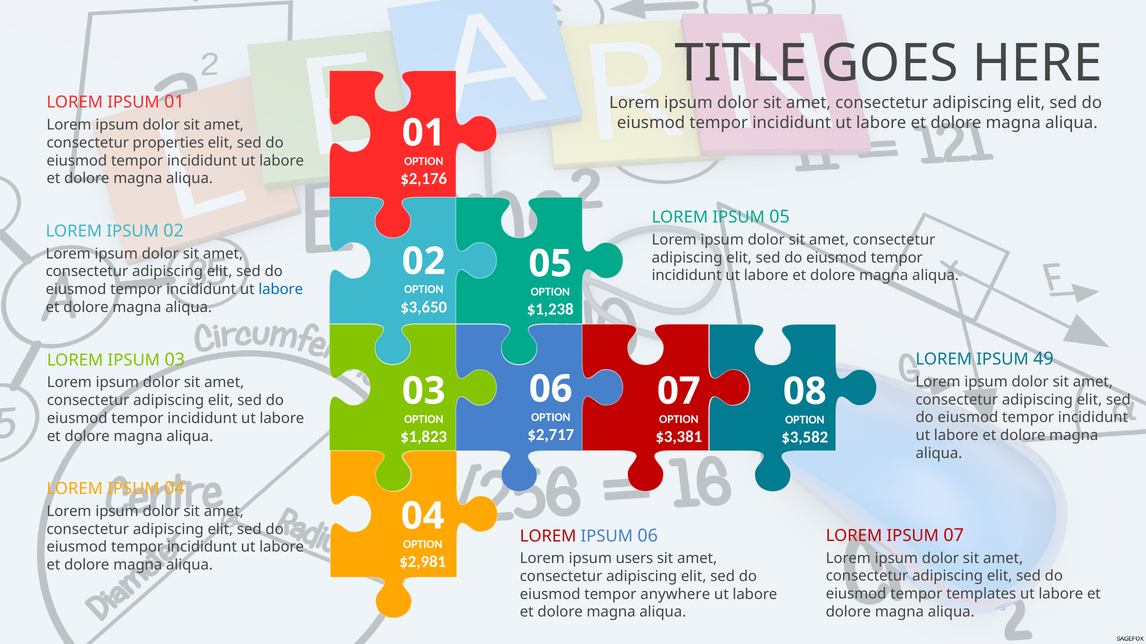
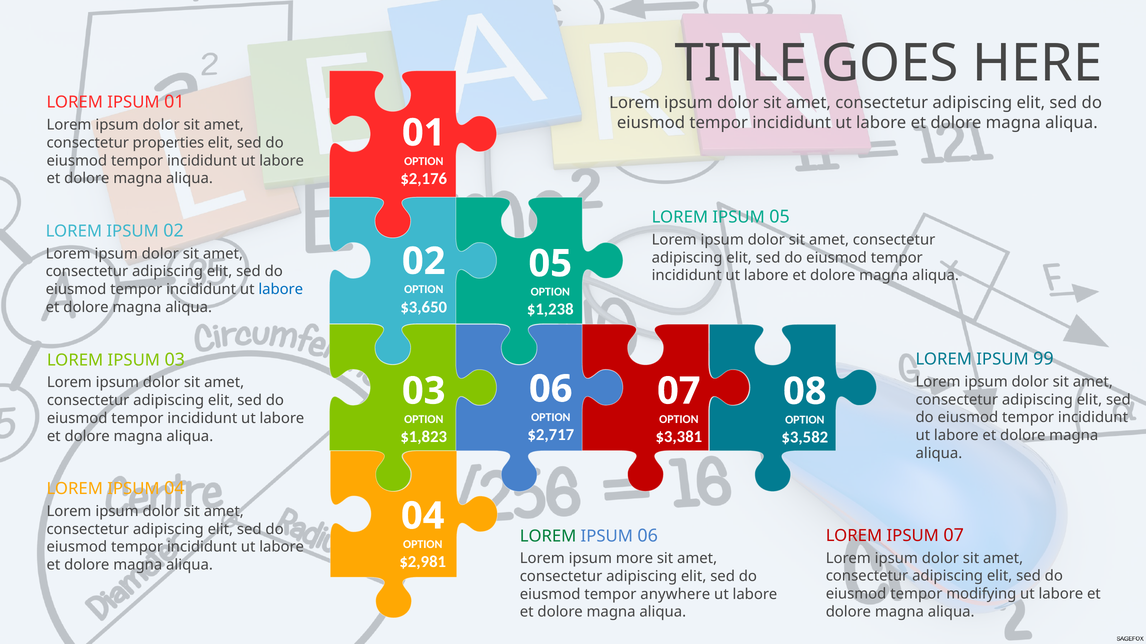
49: 49 -> 99
LOREM at (548, 537) colour: red -> green
users: users -> more
templates: templates -> modifying
